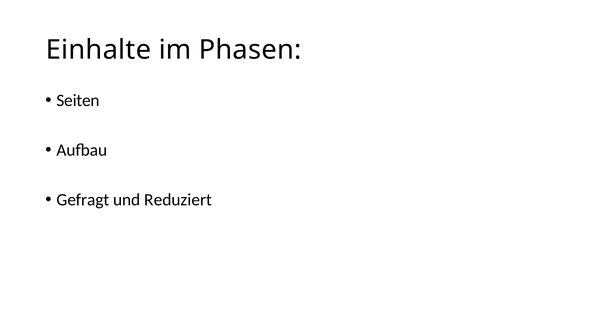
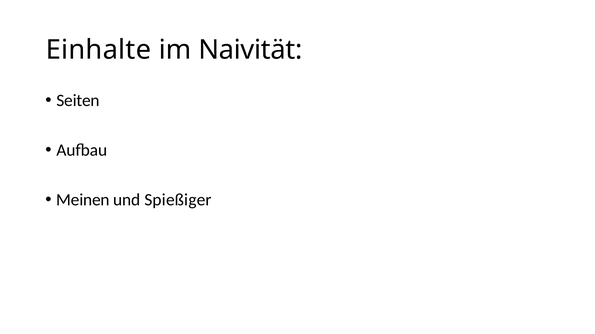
Phasen: Phasen -> Naivität
Gefragt: Gefragt -> Meinen
Reduziert: Reduziert -> Spießiger
